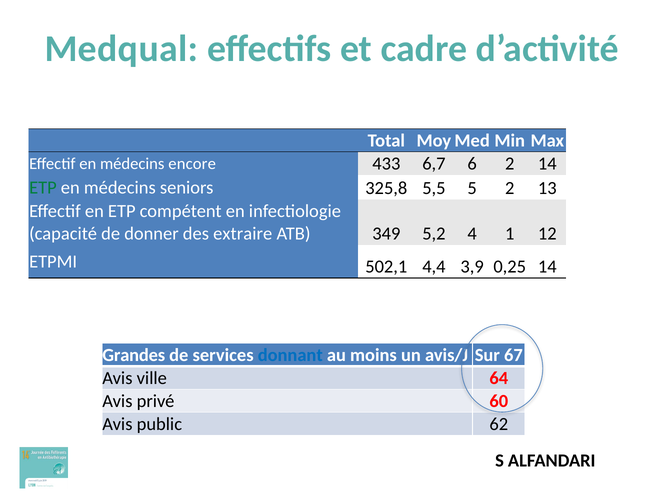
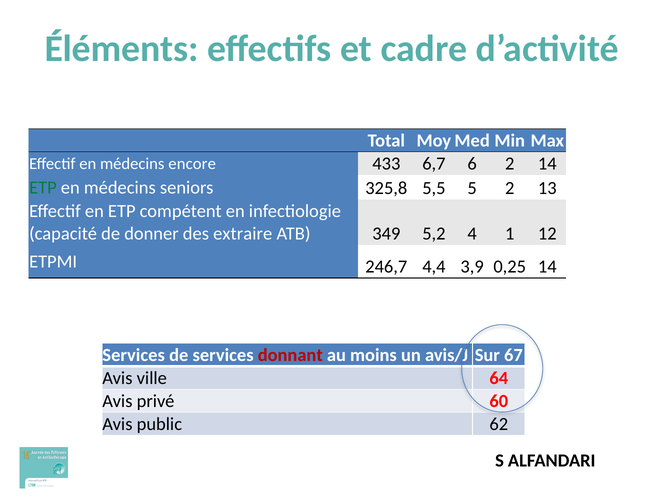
Medqual: Medqual -> Éléments
502,1: 502,1 -> 246,7
Grandes at (134, 355): Grandes -> Services
donnant colour: blue -> red
